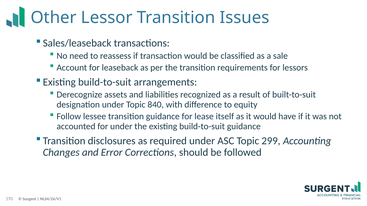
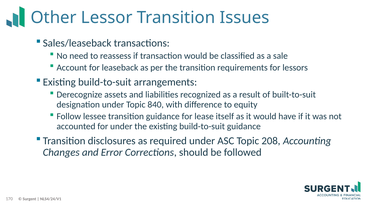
299: 299 -> 208
